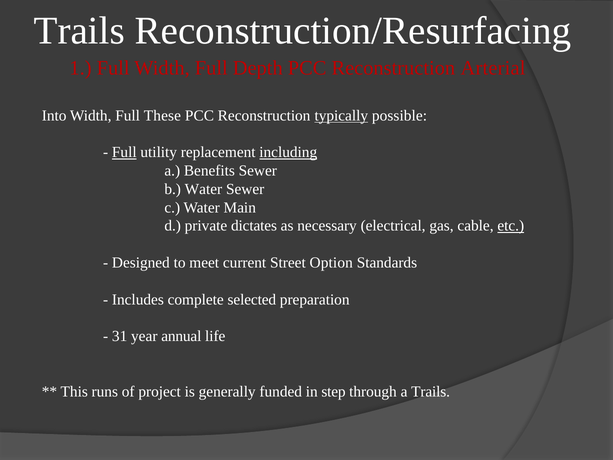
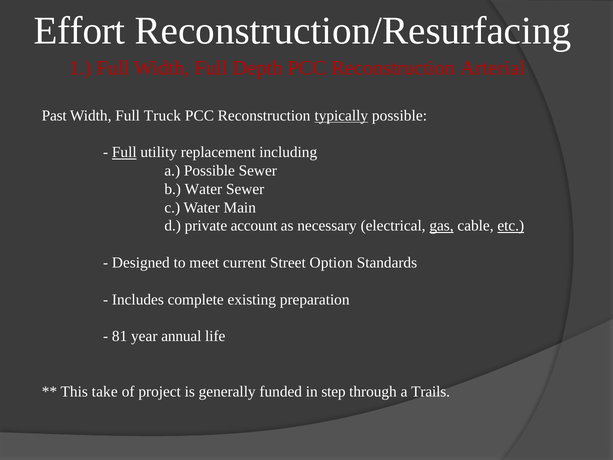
Trails at (79, 31): Trails -> Effort
Into: Into -> Past
These: These -> Truck
including underline: present -> none
a Benefits: Benefits -> Possible
dictates: dictates -> account
gas underline: none -> present
selected: selected -> existing
31: 31 -> 81
runs: runs -> take
